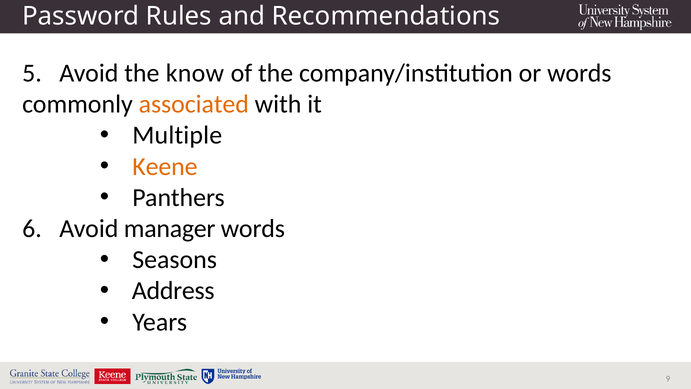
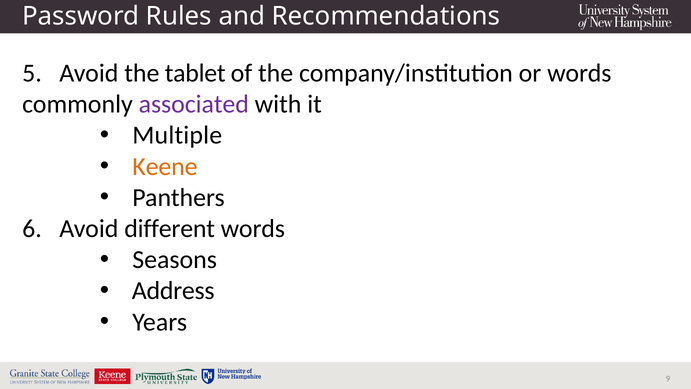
know: know -> tablet
associated colour: orange -> purple
manager: manager -> different
